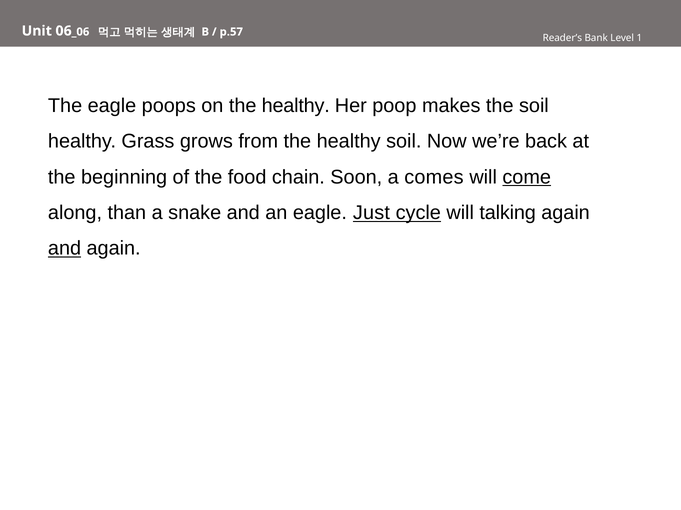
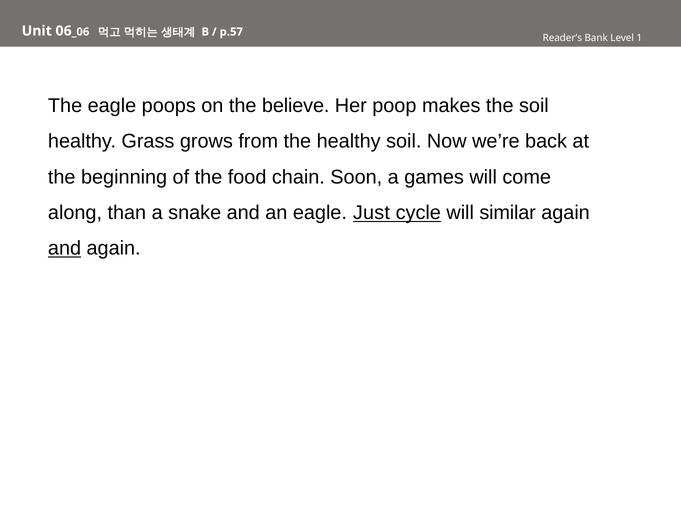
on the healthy: healthy -> believe
comes: comes -> games
come underline: present -> none
talking: talking -> similar
